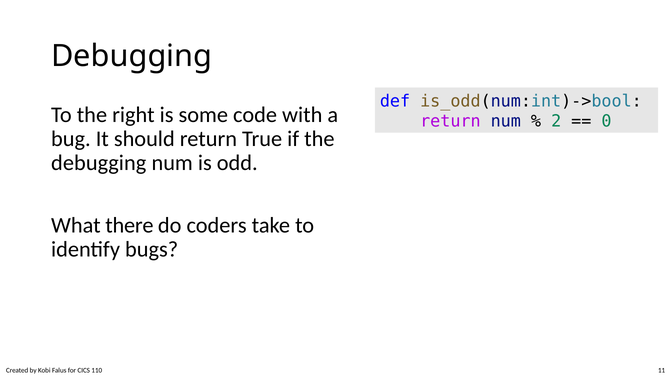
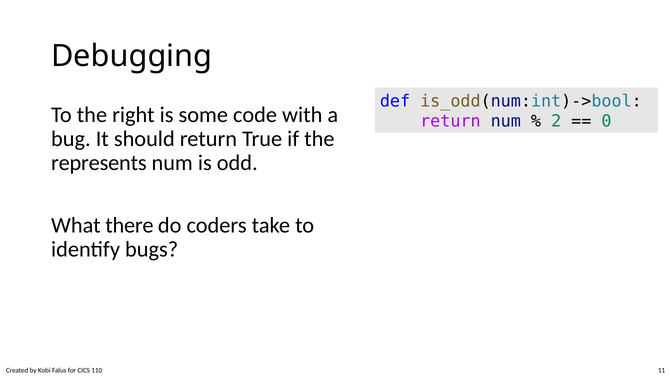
debugging at (99, 163): debugging -> represents
